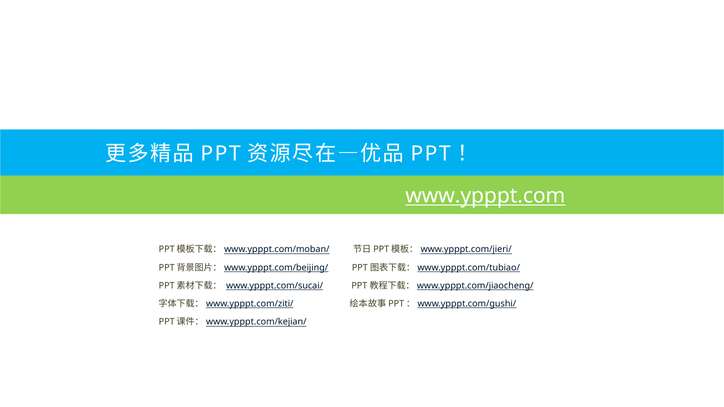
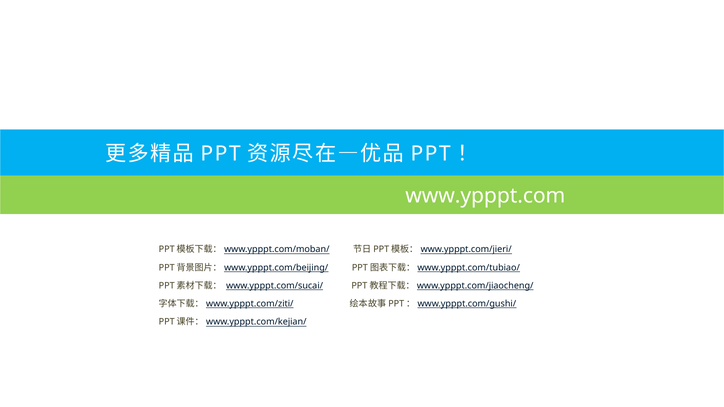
www.ypppt.com underline: present -> none
